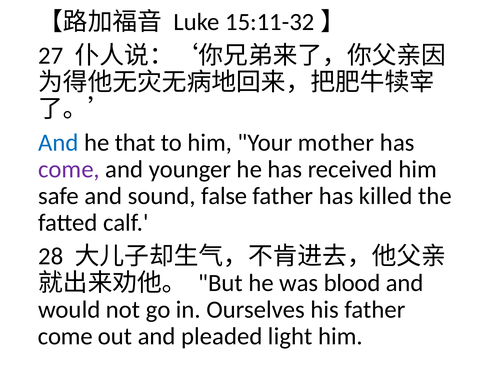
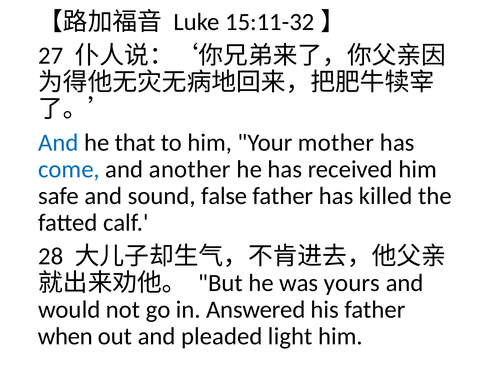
come at (69, 169) colour: purple -> blue
younger: younger -> another
blood: blood -> yours
Ourselves: Ourselves -> Answered
come at (65, 337): come -> when
